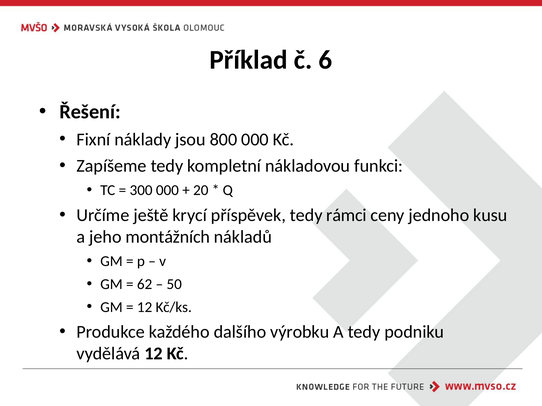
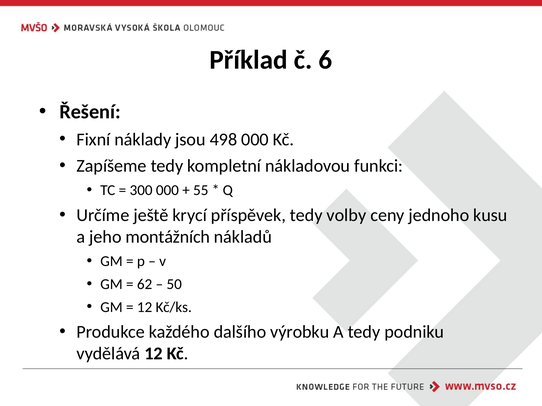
800: 800 -> 498
20: 20 -> 55
rámci: rámci -> volby
